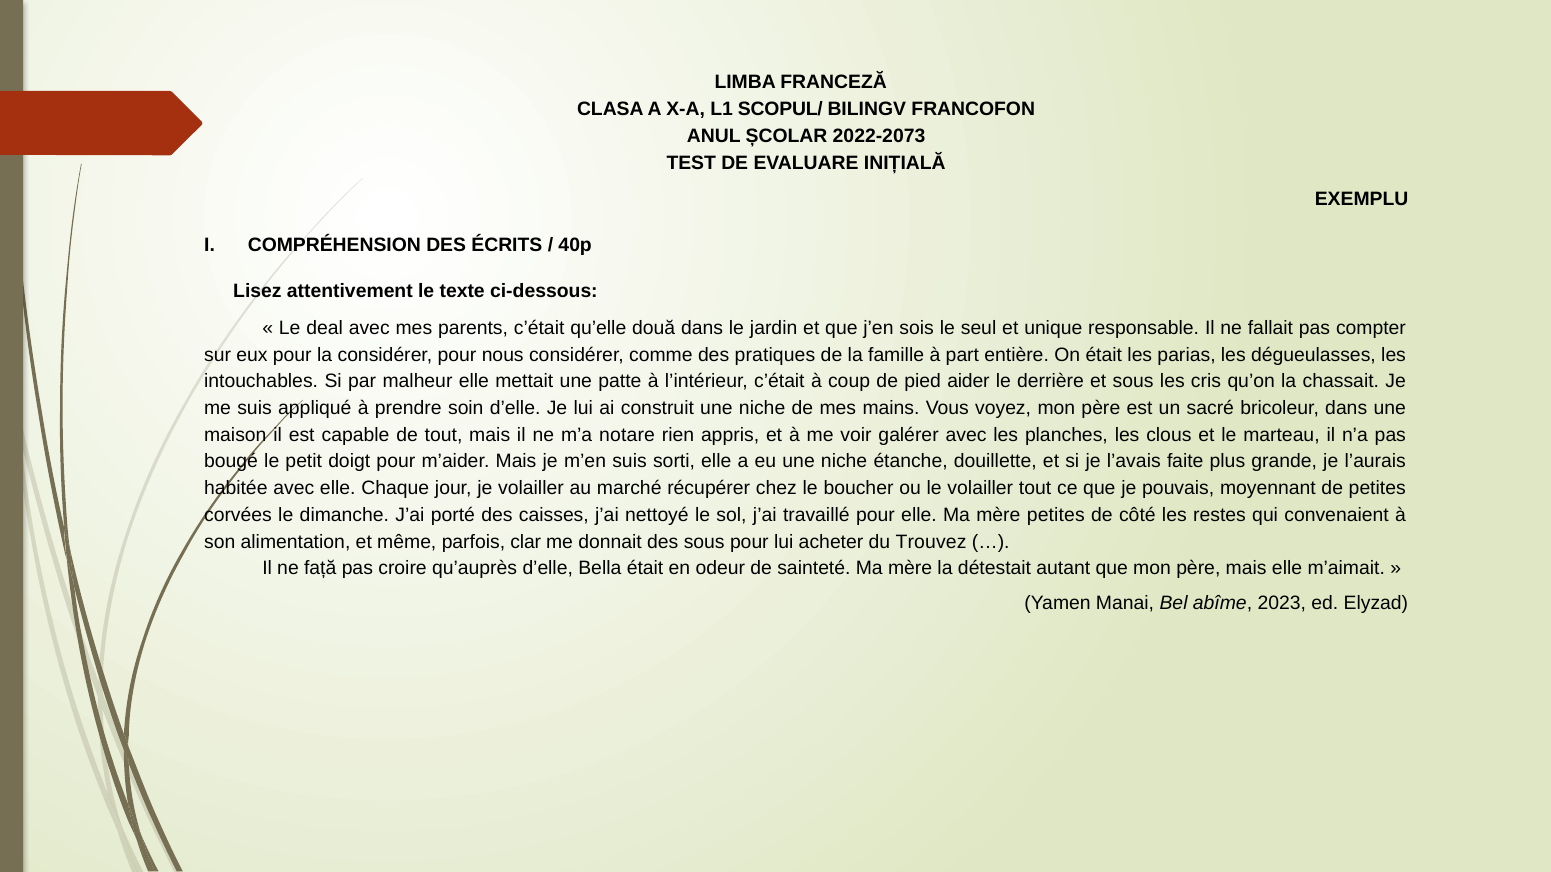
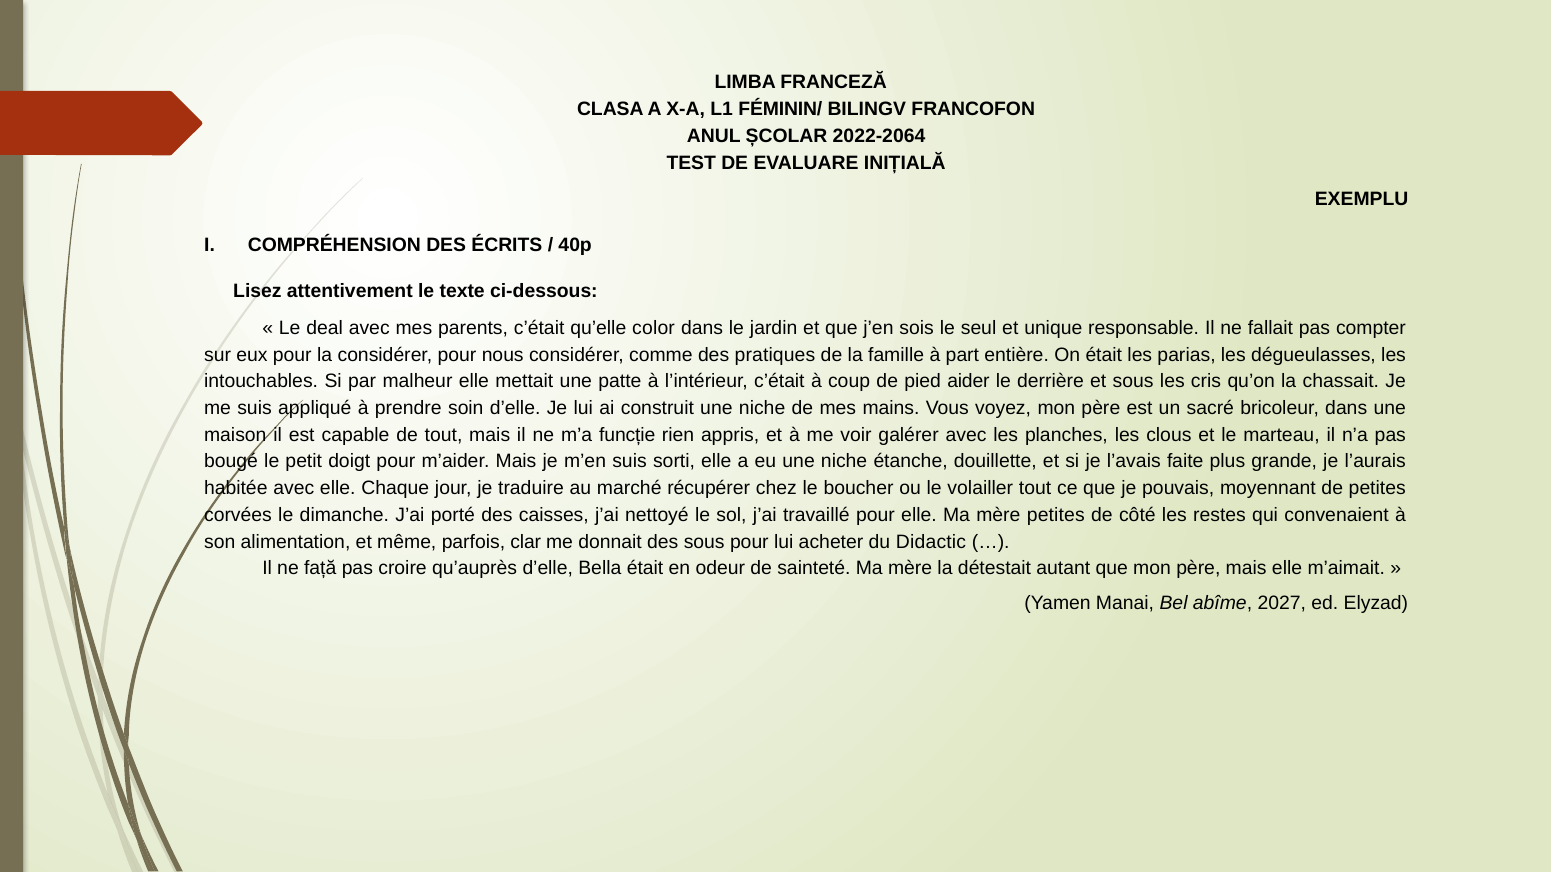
SCOPUL/: SCOPUL/ -> FÉMININ/
2022-2073: 2022-2073 -> 2022-2064
două: două -> color
notare: notare -> funcție
je volailler: volailler -> traduire
Trouvez: Trouvez -> Didactic
2023: 2023 -> 2027
